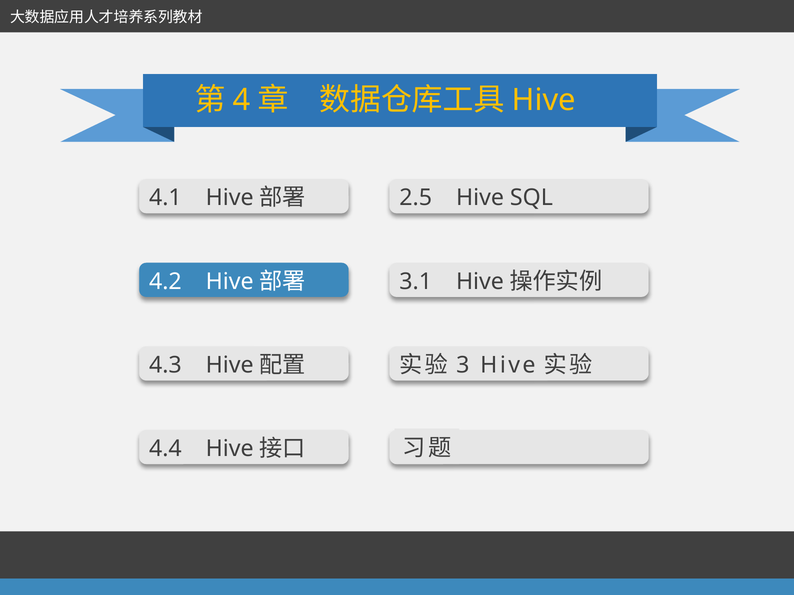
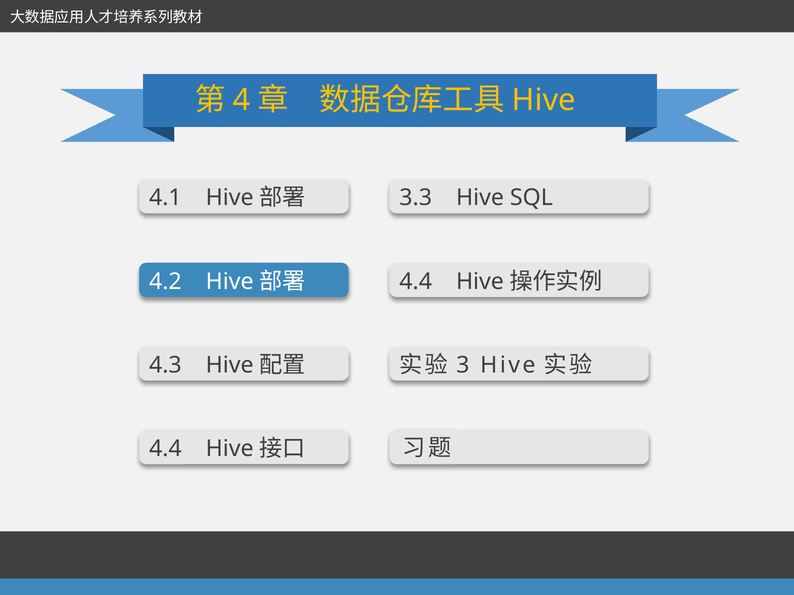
2.5: 2.5 -> 3.3
3.1 at (416, 282): 3.1 -> 4.4
